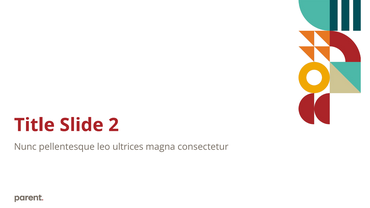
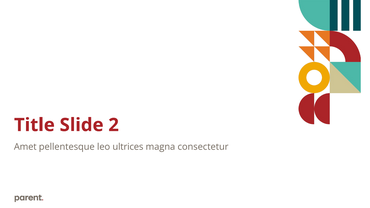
Nunc: Nunc -> Amet
